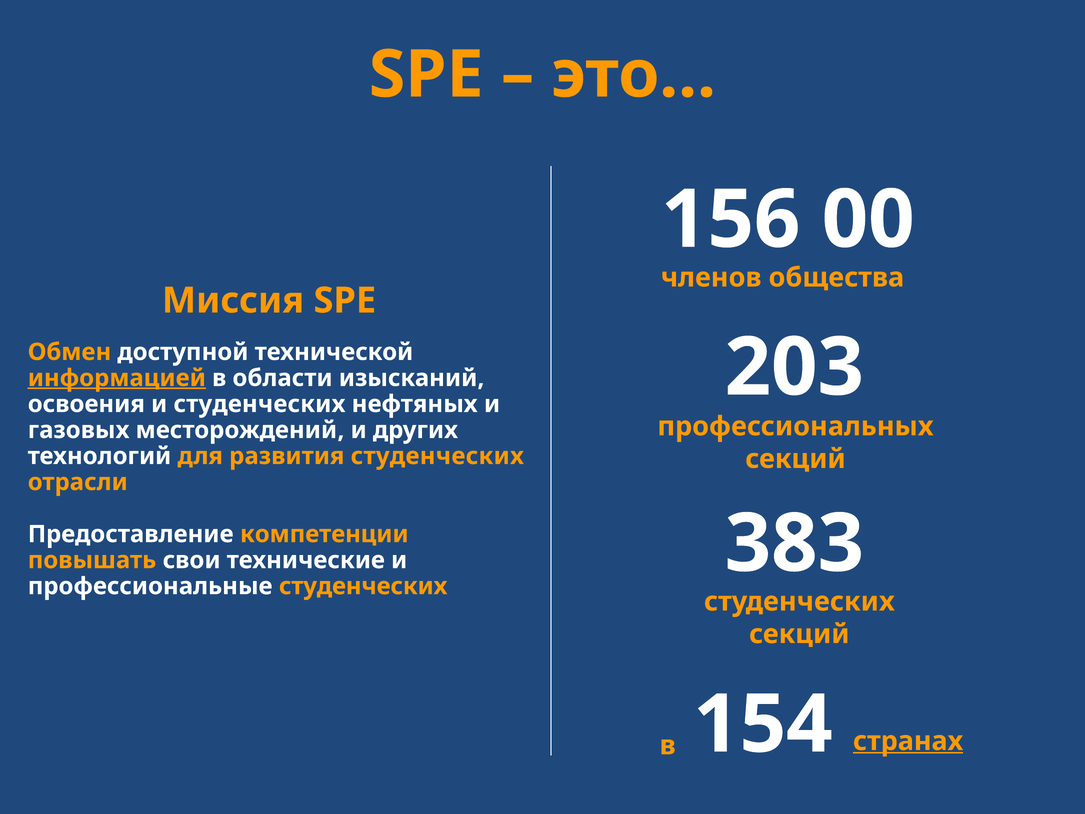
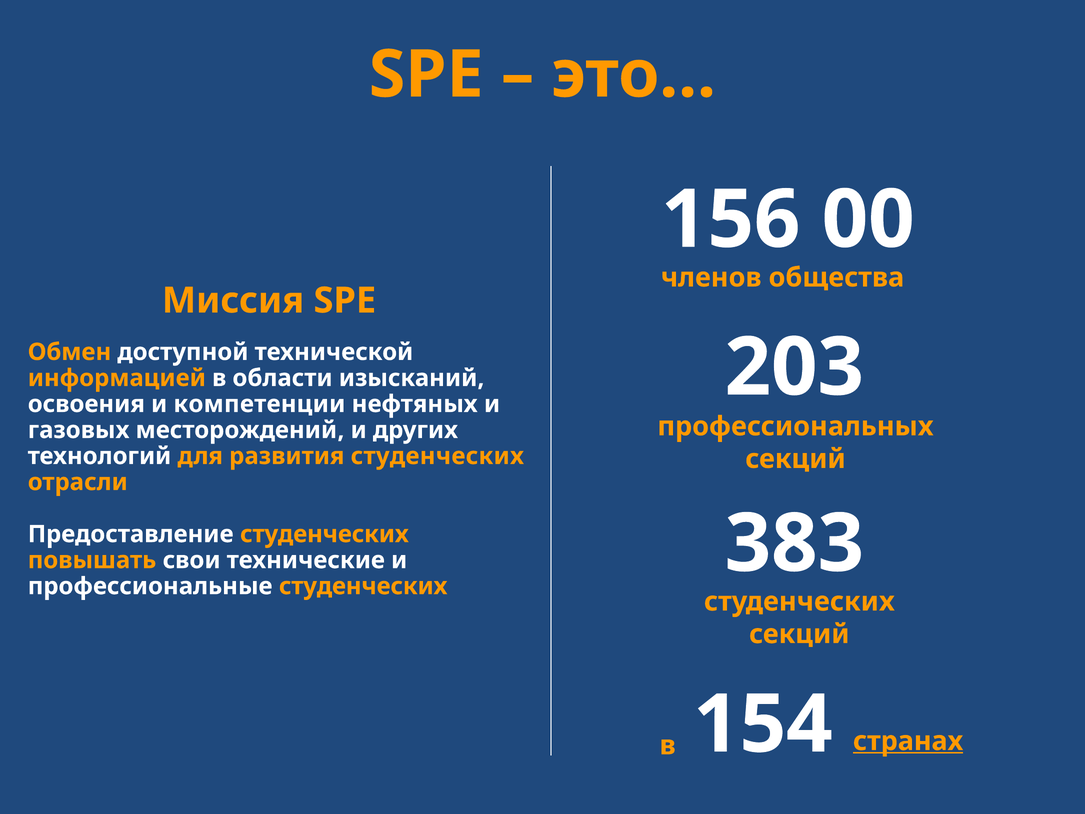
информацией underline: present -> none
и студенческих: студенческих -> компетенции
Предоставление компетенции: компетенции -> студенческих
